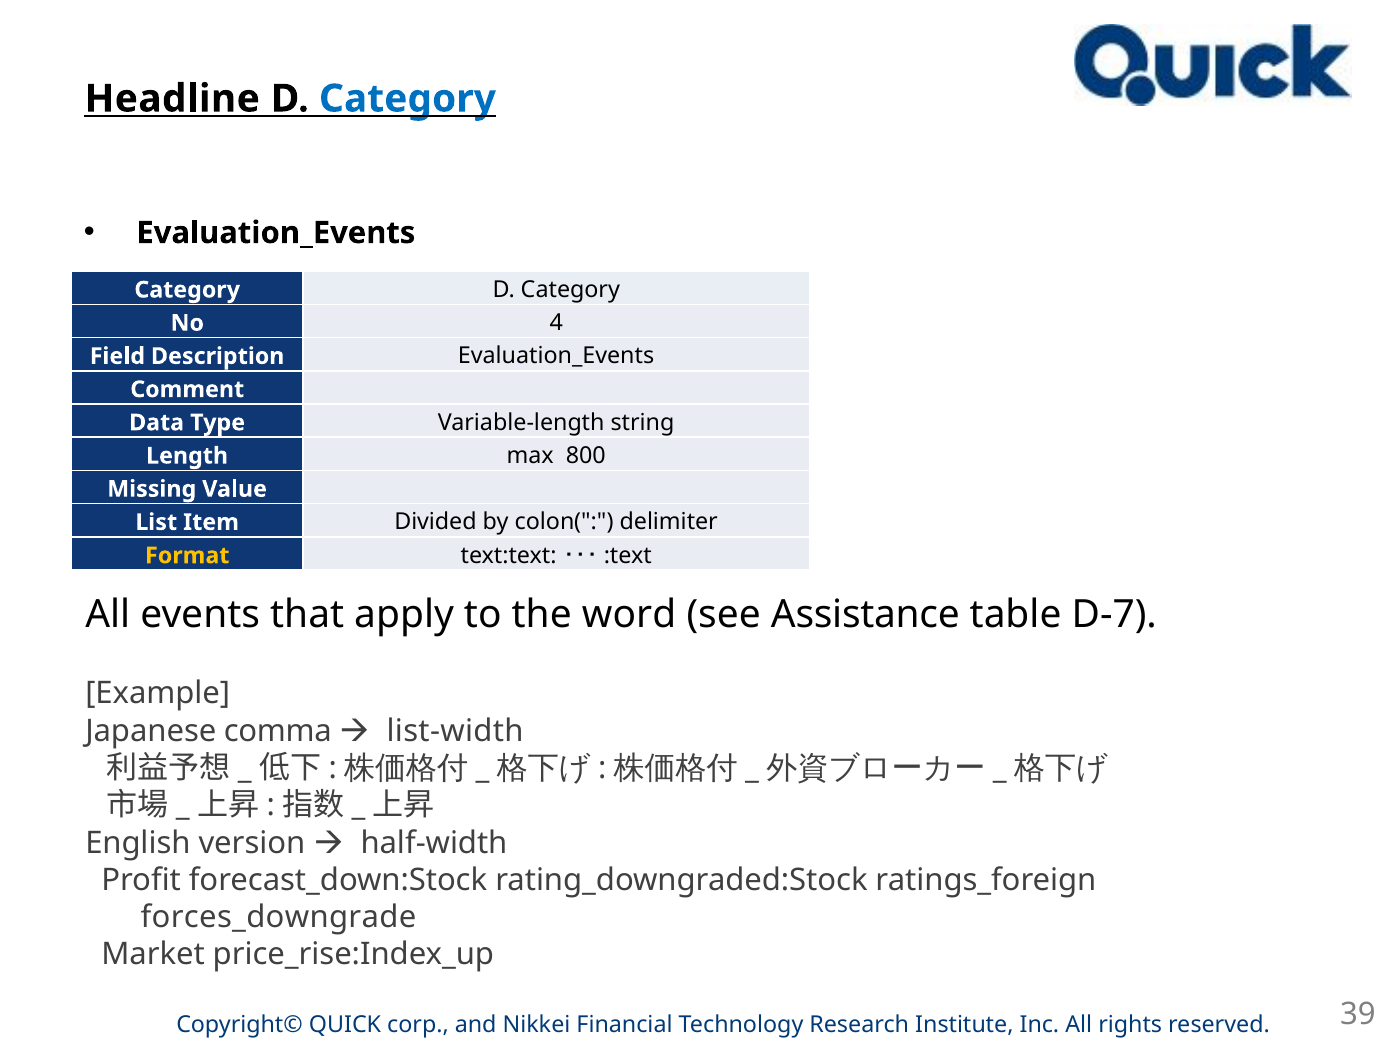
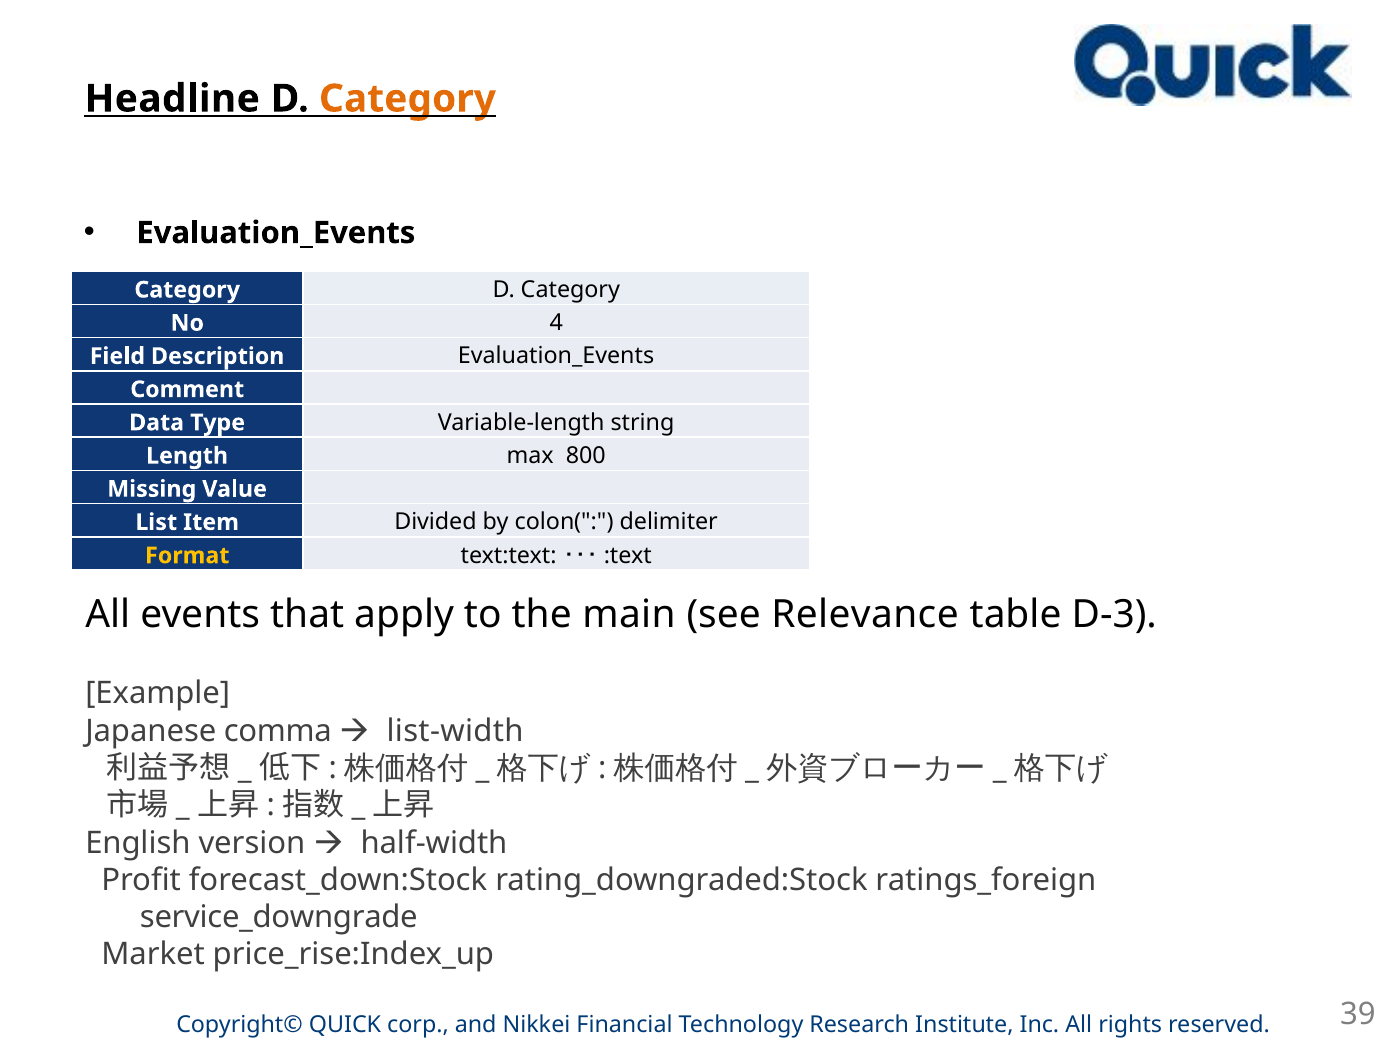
Category at (407, 99) colour: blue -> orange
word: word -> main
Assistance: Assistance -> Relevance
D-7: D-7 -> D-3
forces_downgrade: forces_downgrade -> service_downgrade
